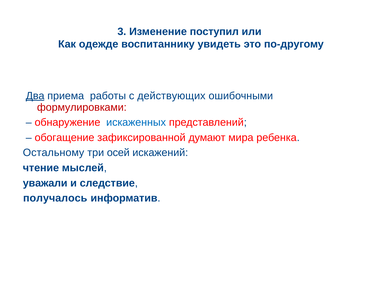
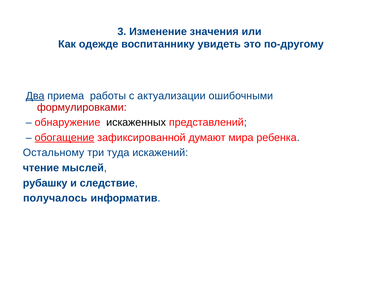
поступил: поступил -> значения
действующих: действующих -> актуализации
искаженных colour: blue -> black
обогащение underline: none -> present
осей: осей -> туда
уважали: уважали -> рубашку
